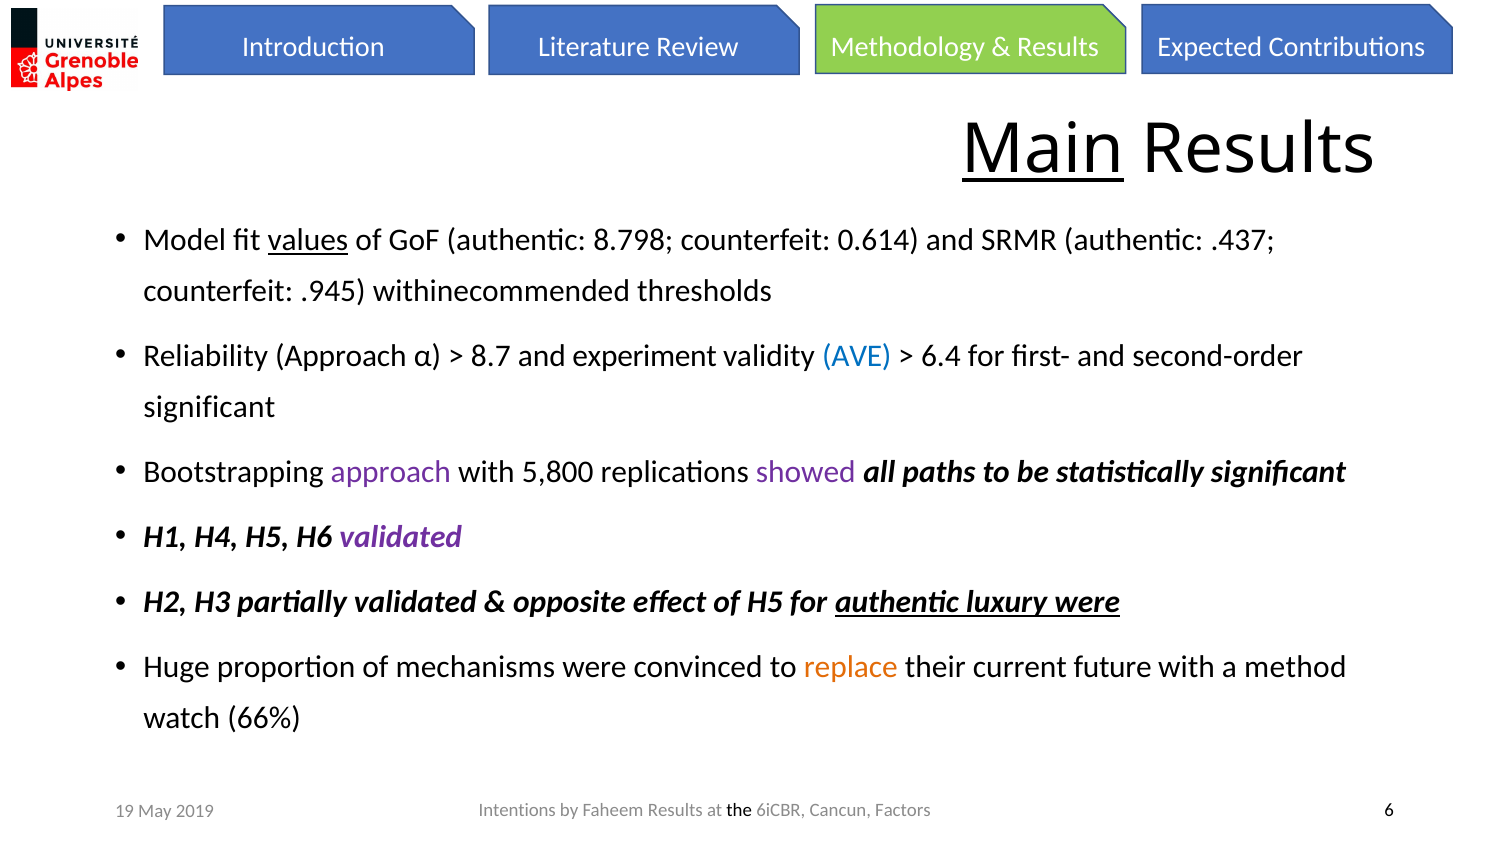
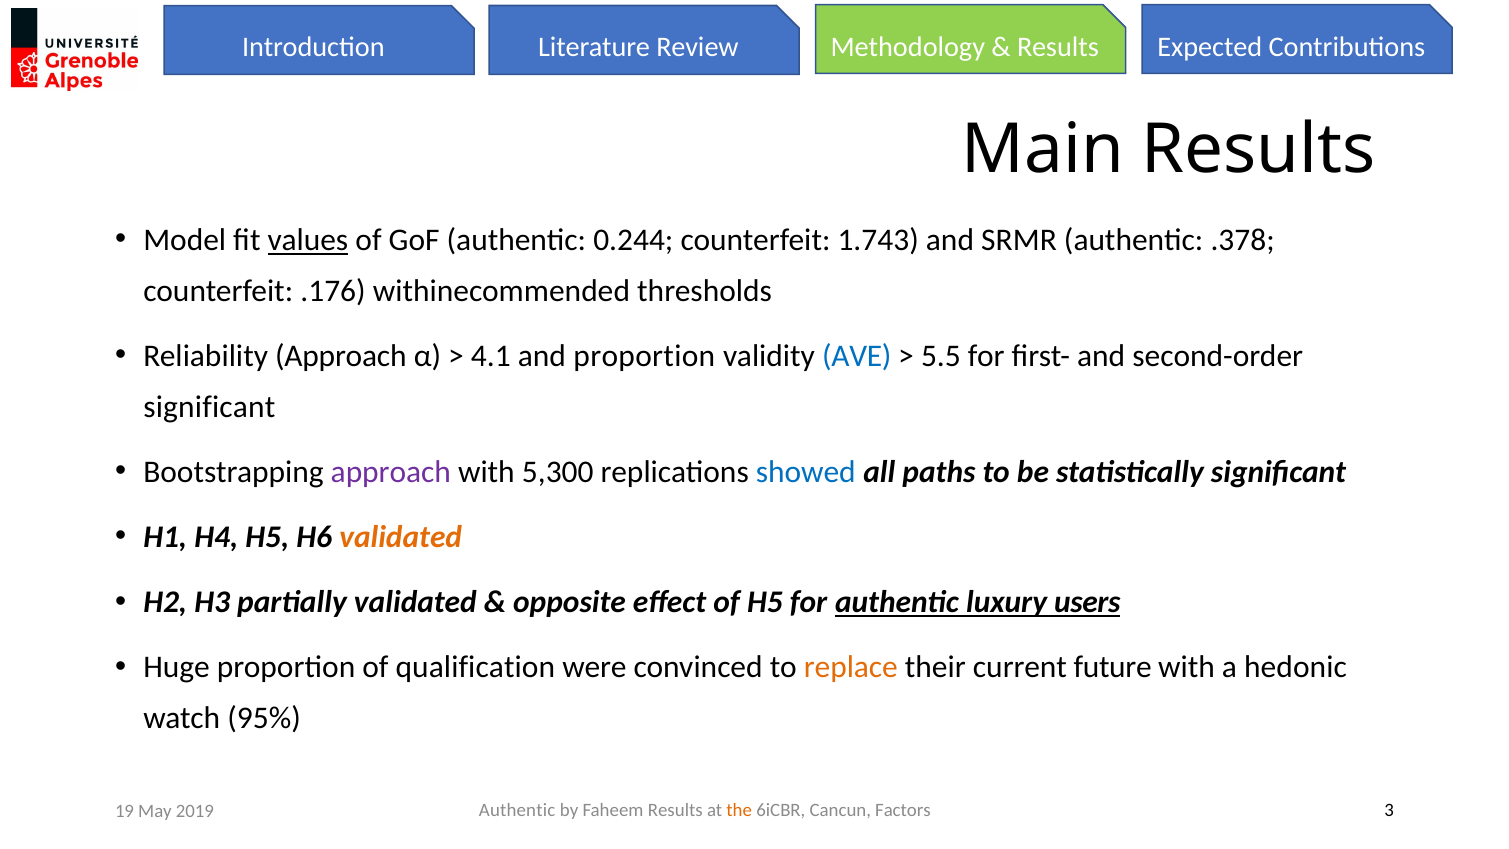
Main underline: present -> none
8.798: 8.798 -> 0.244
0.614: 0.614 -> 1.743
.437: .437 -> .378
.945: .945 -> .176
8.7: 8.7 -> 4.1
and experiment: experiment -> proportion
6.4: 6.4 -> 5.5
5,800: 5,800 -> 5,300
showed colour: purple -> blue
validated at (401, 537) colour: purple -> orange
luxury were: were -> users
mechanisms: mechanisms -> qualification
method: method -> hedonic
66%: 66% -> 95%
Intentions at (517, 810): Intentions -> Authentic
the colour: black -> orange
6: 6 -> 3
